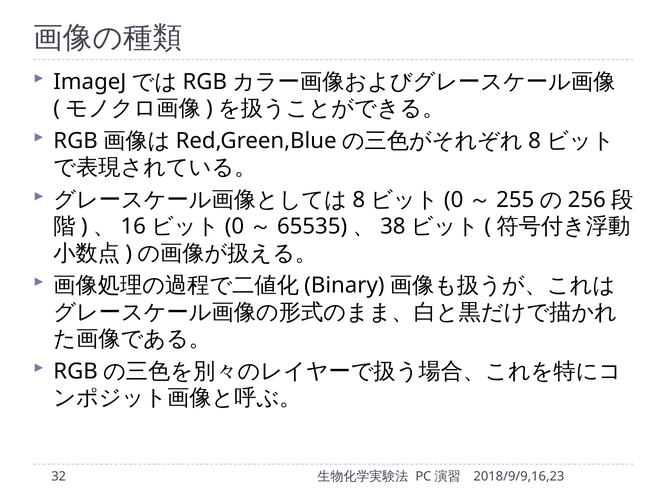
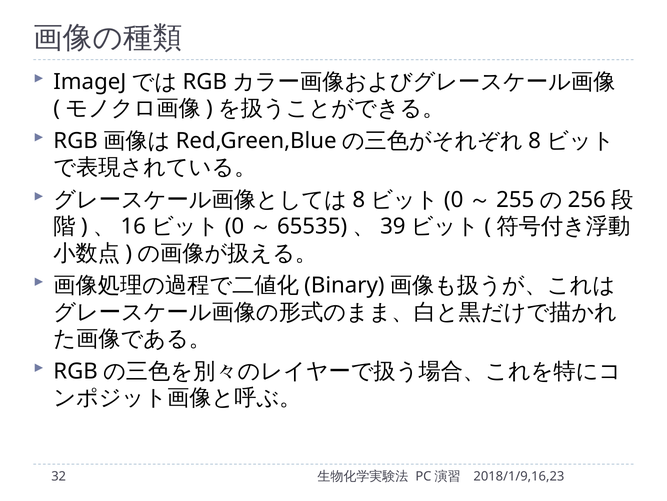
38: 38 -> 39
2018/9/9,16,23: 2018/9/9,16,23 -> 2018/1/9,16,23
